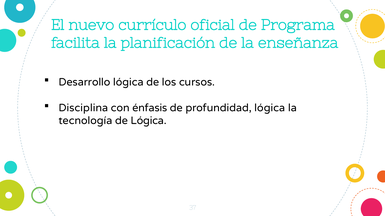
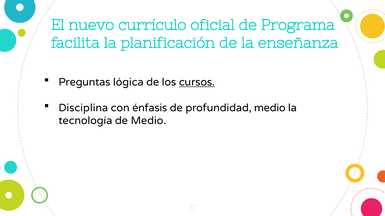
Desarrollo: Desarrollo -> Preguntas
cursos underline: none -> present
profundidad lógica: lógica -> medio
de Lógica: Lógica -> Medio
